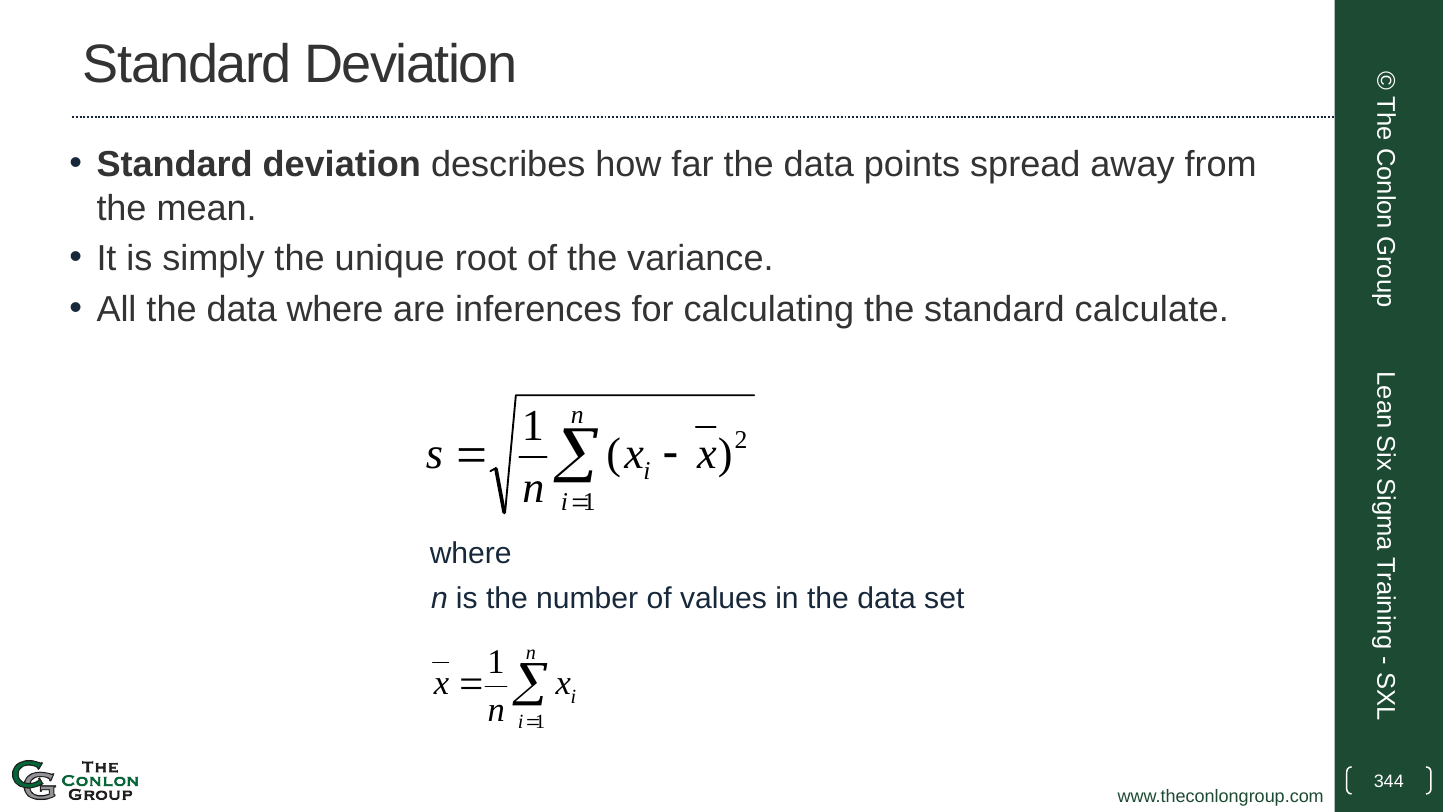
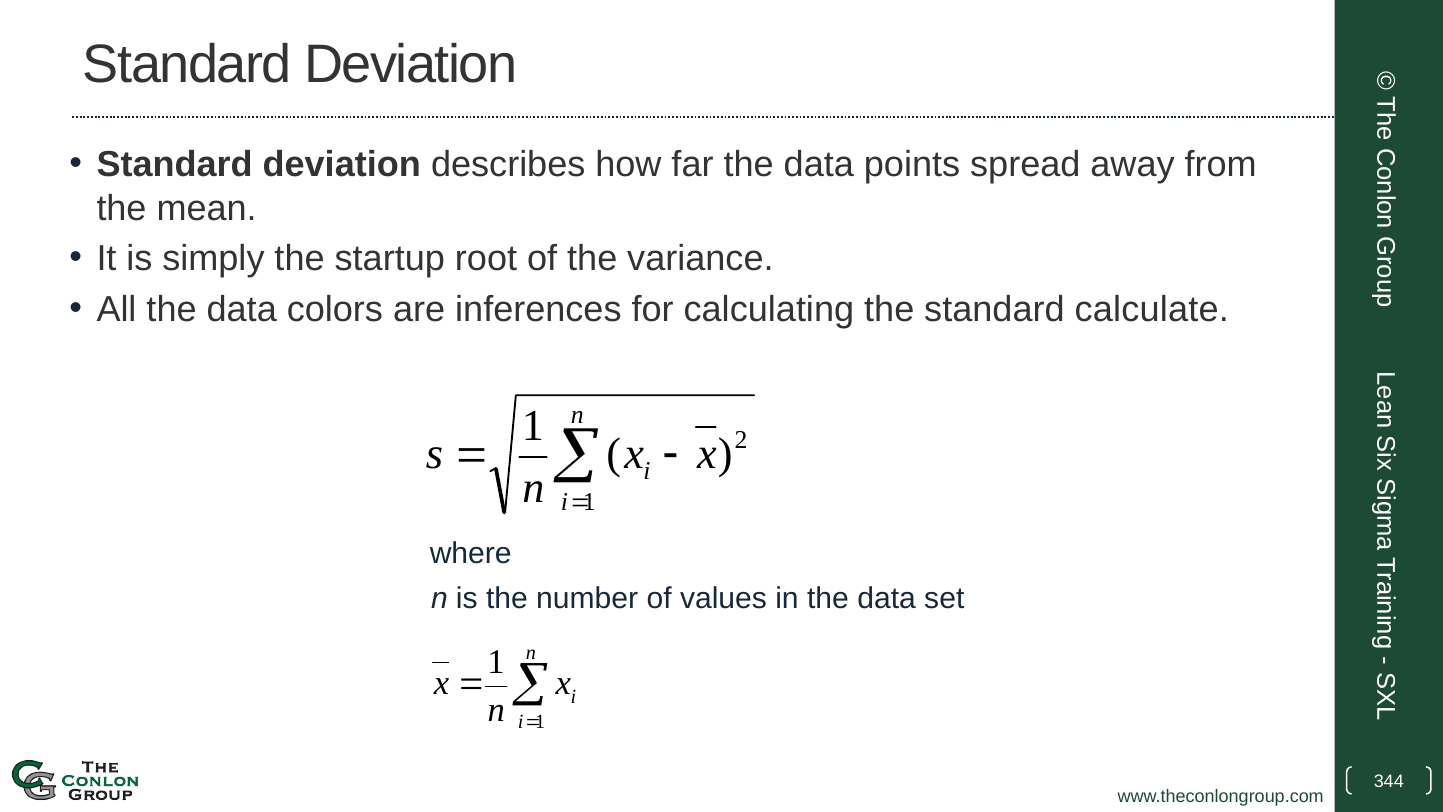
unique: unique -> startup
data where: where -> colors
